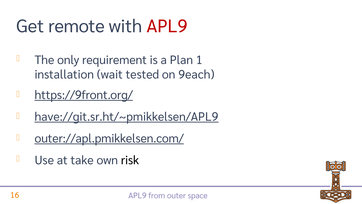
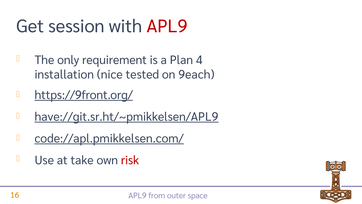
remote: remote -> session
1: 1 -> 4
wait: wait -> nice
outer://apl.pmikkelsen.com/: outer://apl.pmikkelsen.com/ -> code://apl.pmikkelsen.com/
risk colour: black -> red
